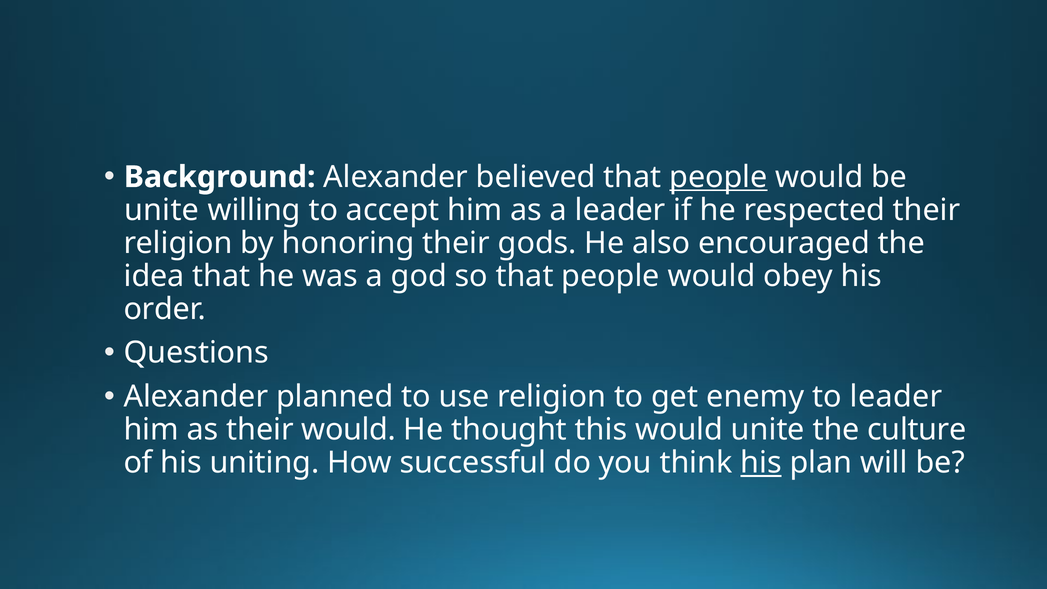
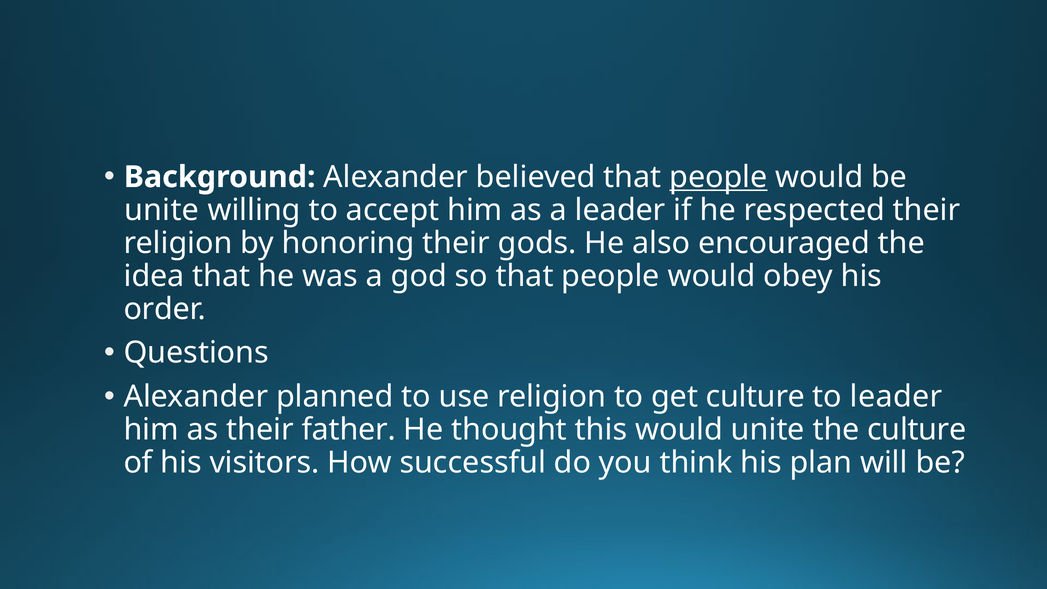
get enemy: enemy -> culture
their would: would -> father
uniting: uniting -> visitors
his at (761, 463) underline: present -> none
